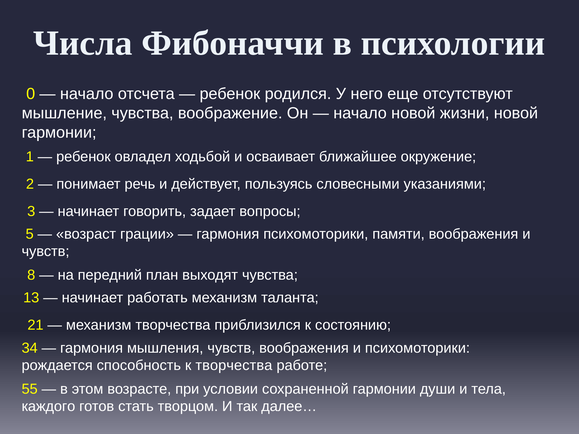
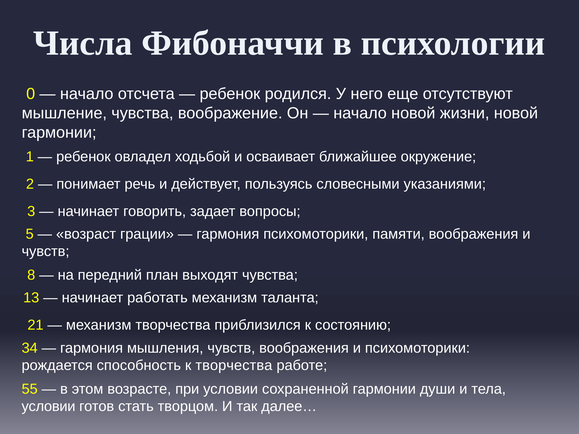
каждого at (48, 407): каждого -> условии
